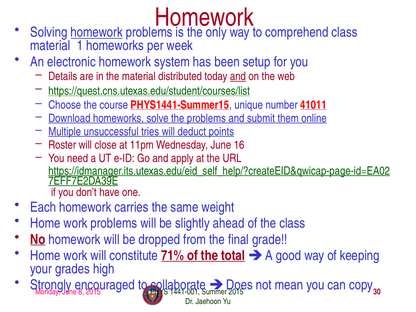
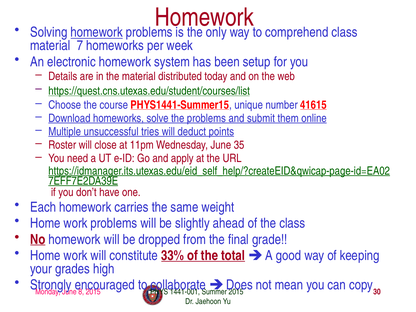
1: 1 -> 7
and at (238, 76) underline: present -> none
41011: 41011 -> 41615
16: 16 -> 35
71%: 71% -> 33%
